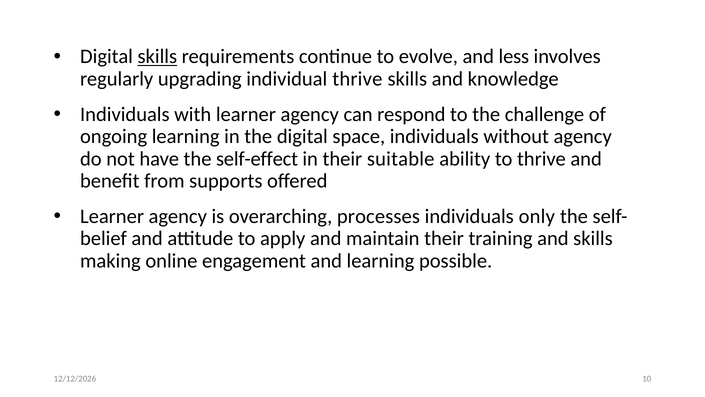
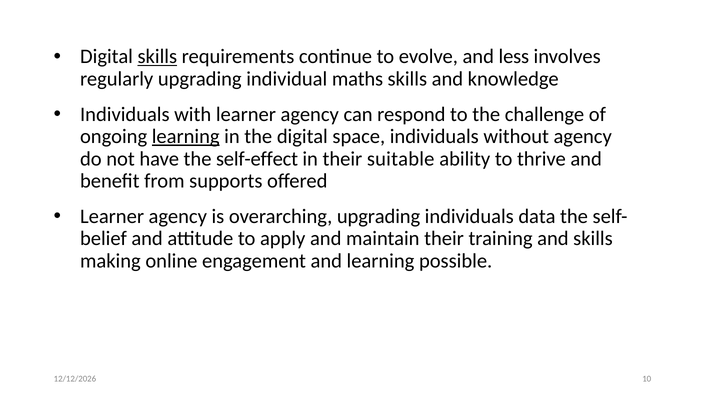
individual thrive: thrive -> maths
learning at (186, 136) underline: none -> present
overarching processes: processes -> upgrading
only: only -> data
